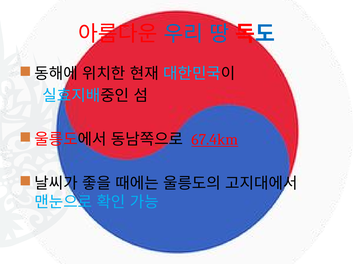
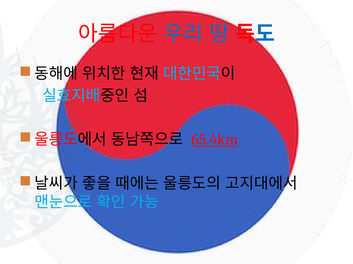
67.4km: 67.4km -> 65.4km
